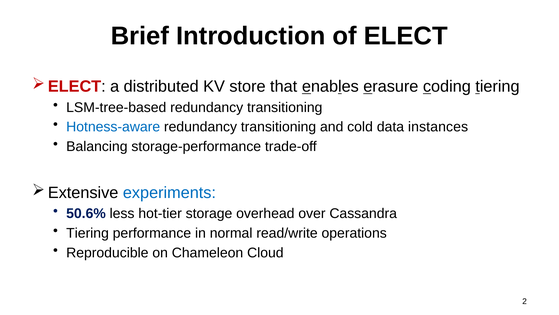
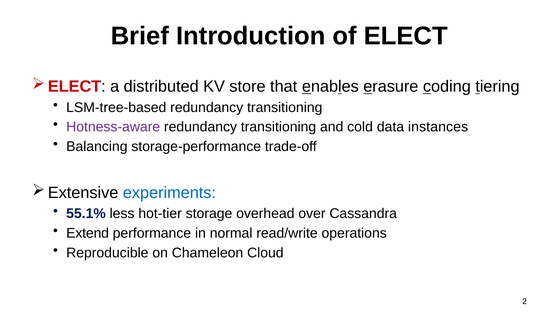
Hotness-aware colour: blue -> purple
50.6%: 50.6% -> 55.1%
Tiering at (88, 233): Tiering -> Extend
